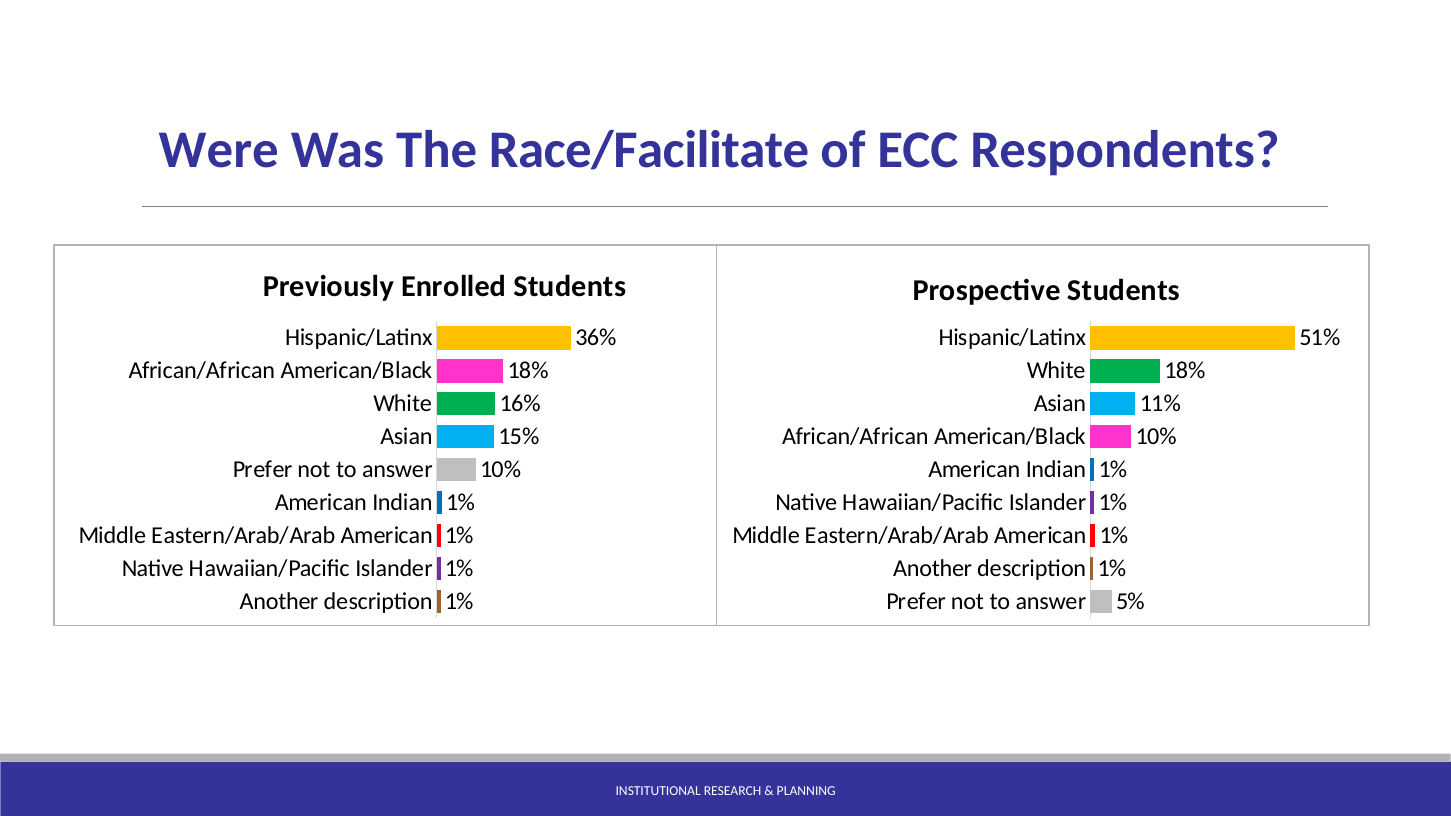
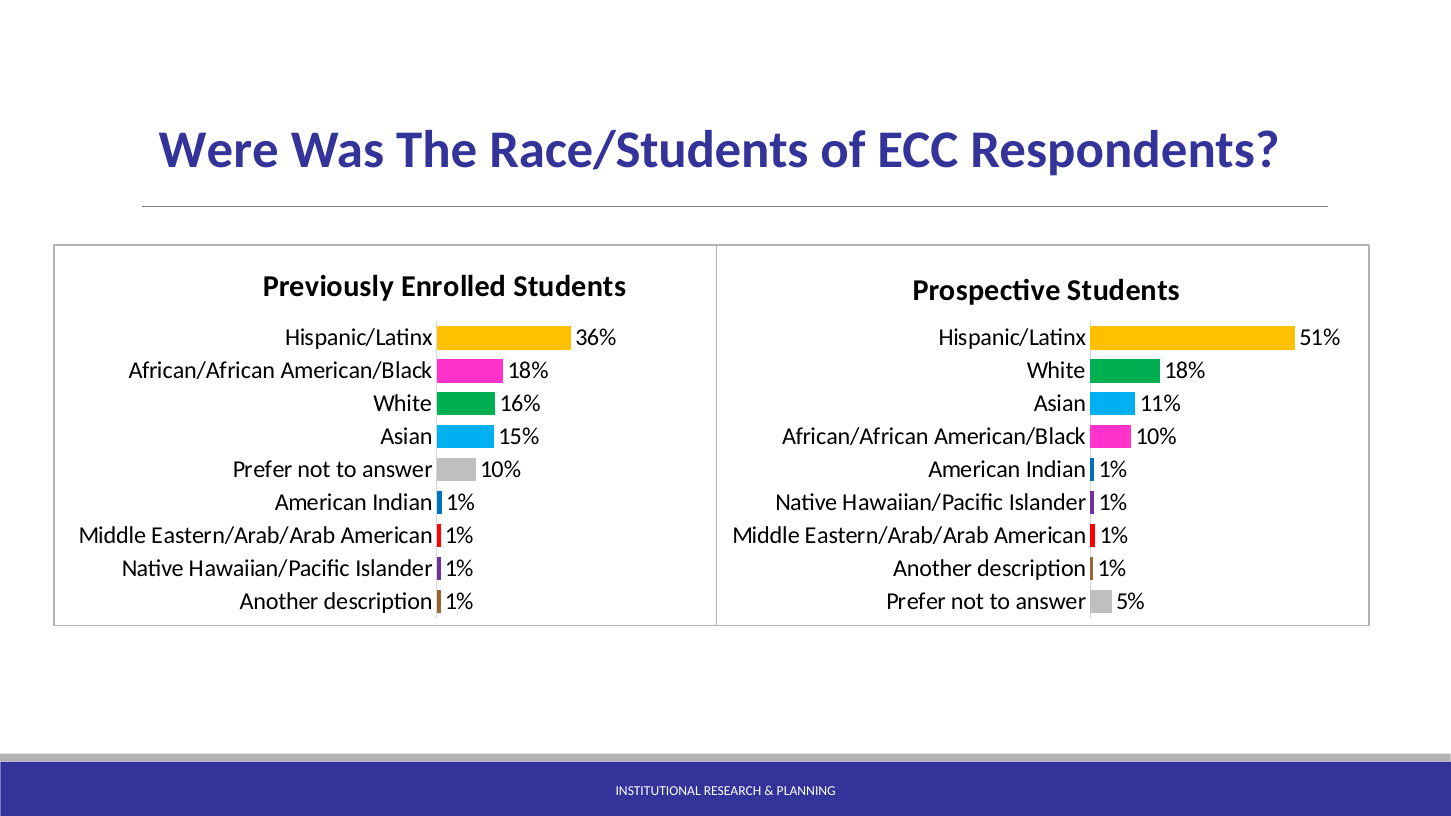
Race/Facilitate: Race/Facilitate -> Race/Students
